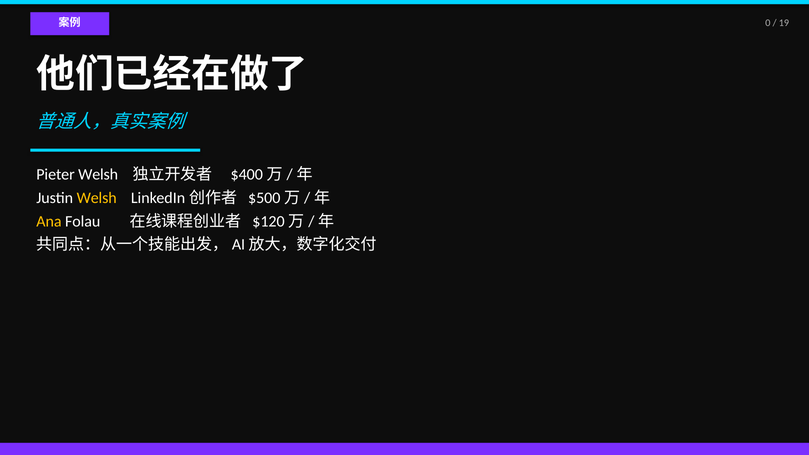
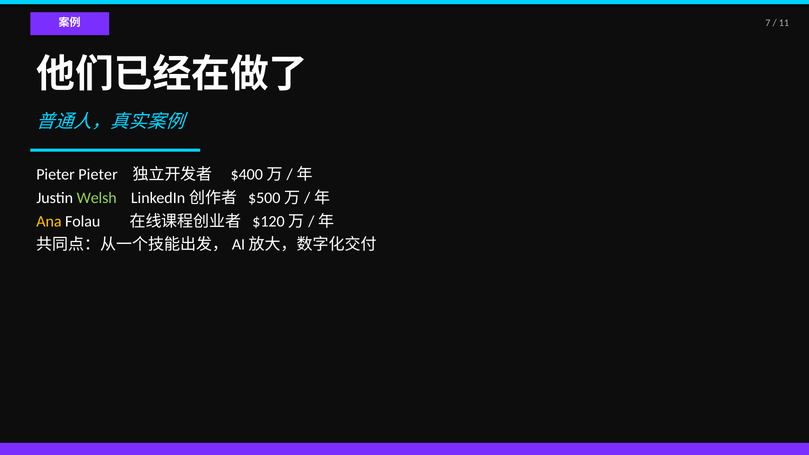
0: 0 -> 7
19: 19 -> 11
Pieter Welsh: Welsh -> Pieter
Welsh at (97, 198) colour: yellow -> light green
